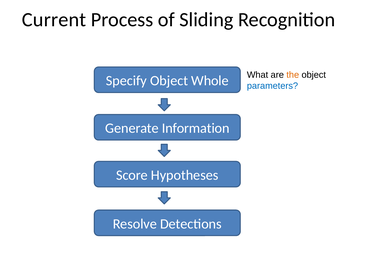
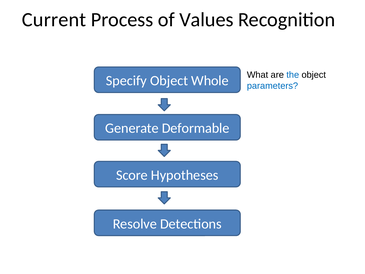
Sliding: Sliding -> Values
the colour: orange -> blue
Information: Information -> Deformable
